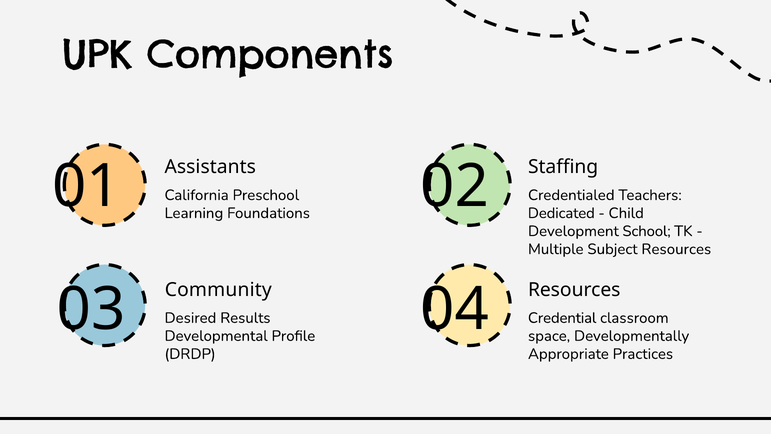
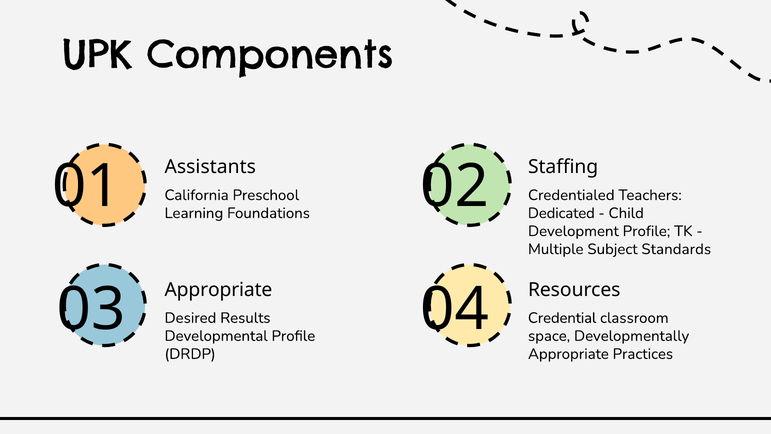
Development School: School -> Profile
Subject Resources: Resources -> Standards
Community at (218, 290): Community -> Appropriate
